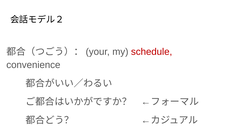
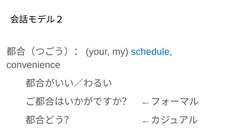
schedule colour: red -> blue
